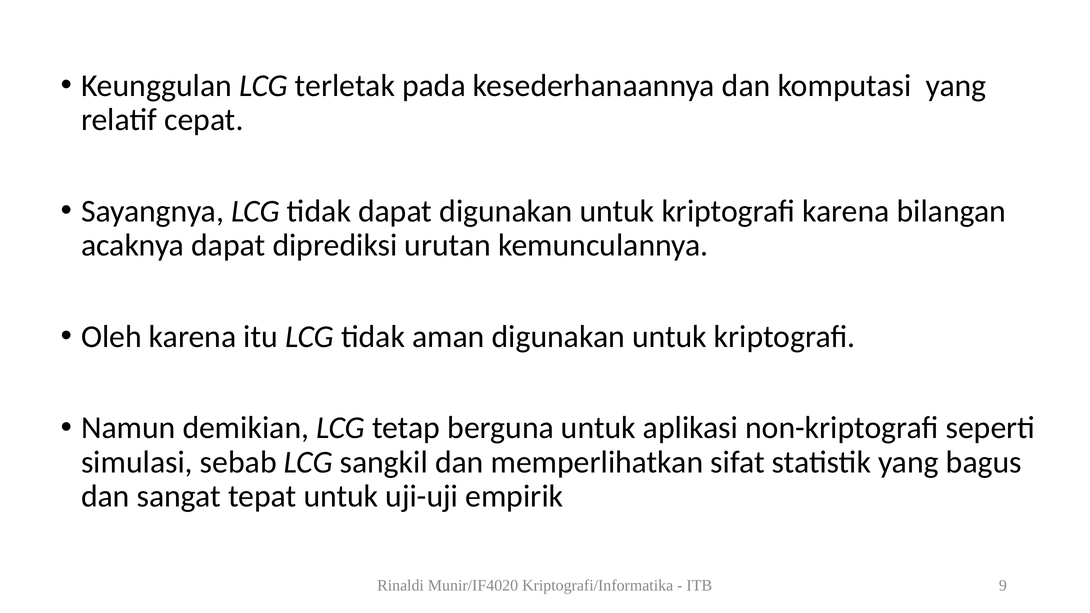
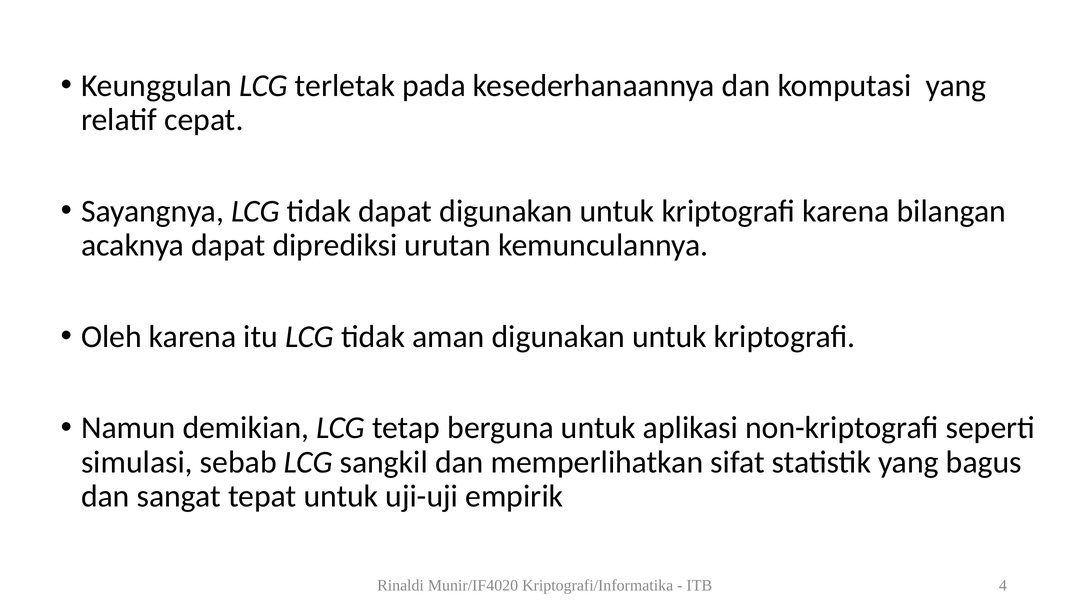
9: 9 -> 4
